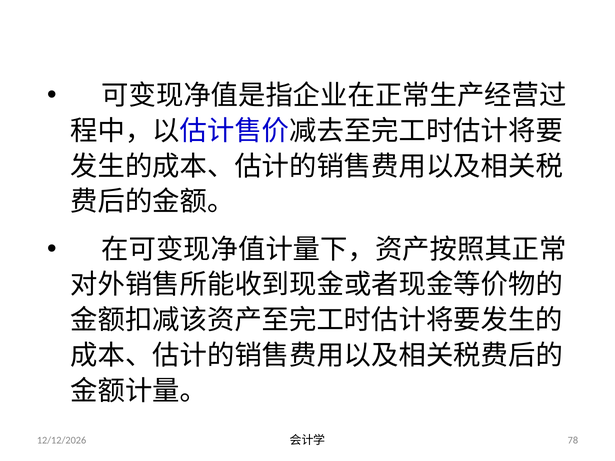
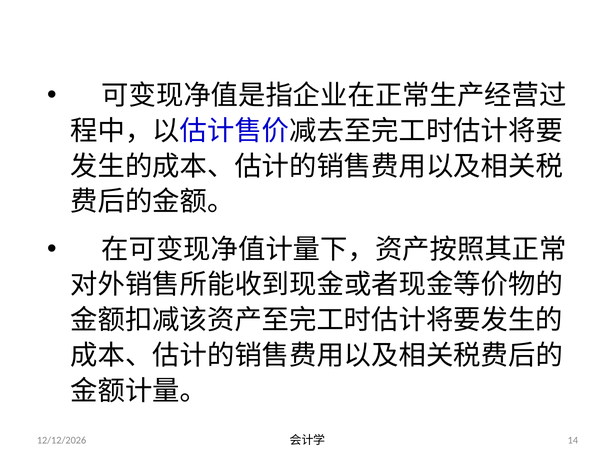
78: 78 -> 14
